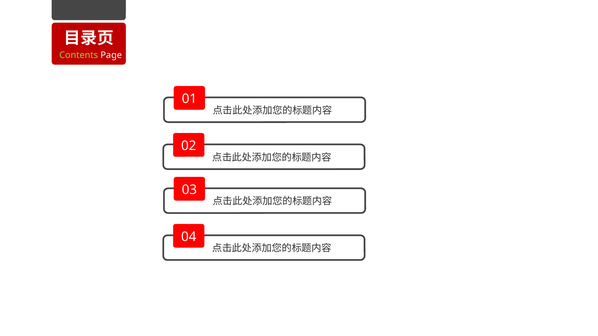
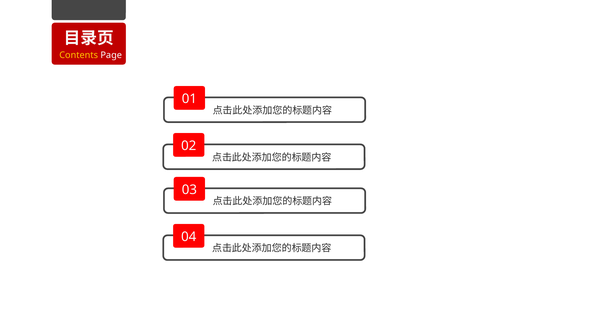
Contents colour: light green -> yellow
